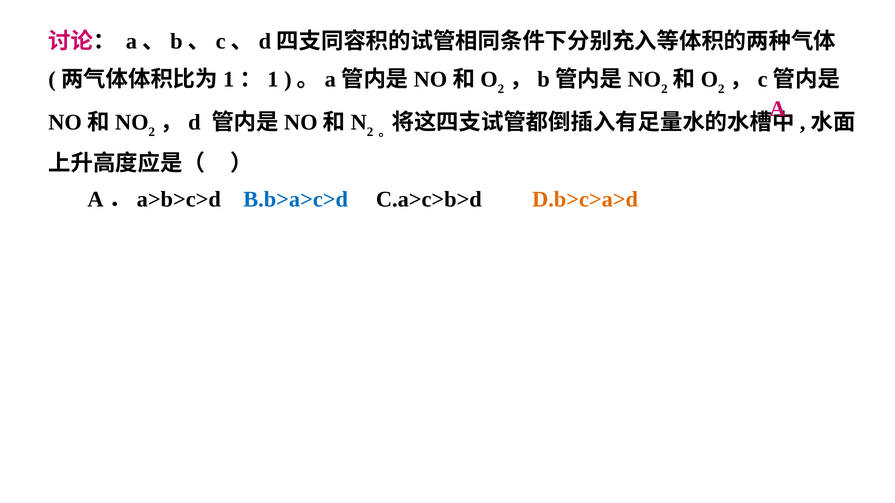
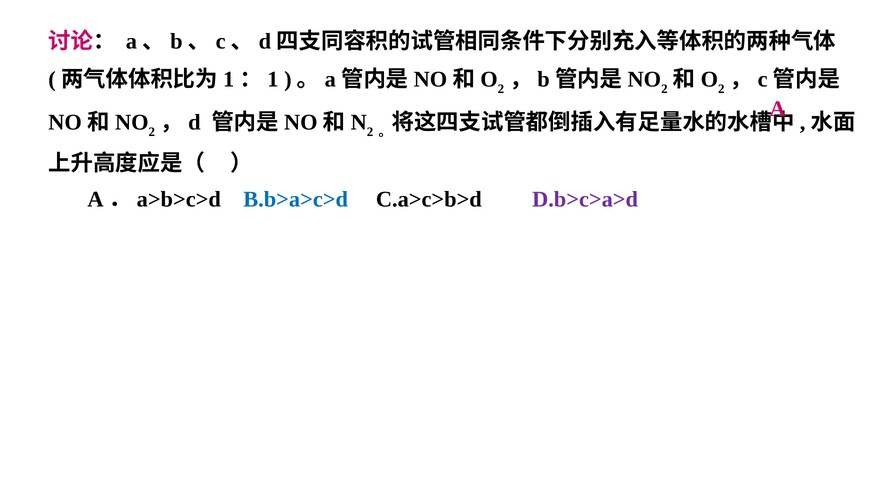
D.b>c>a>d colour: orange -> purple
